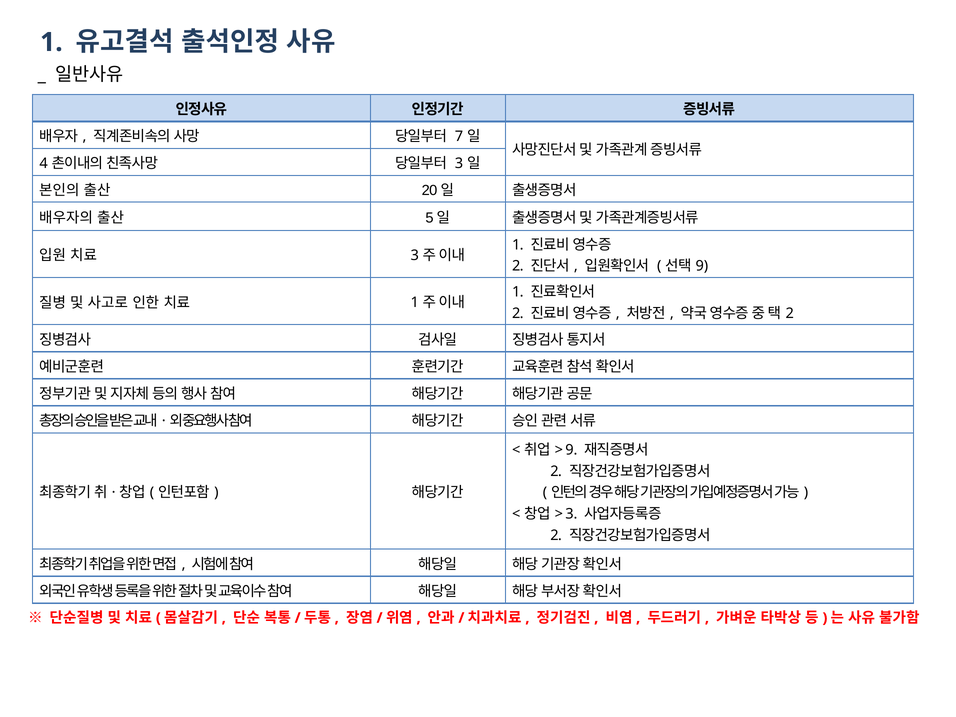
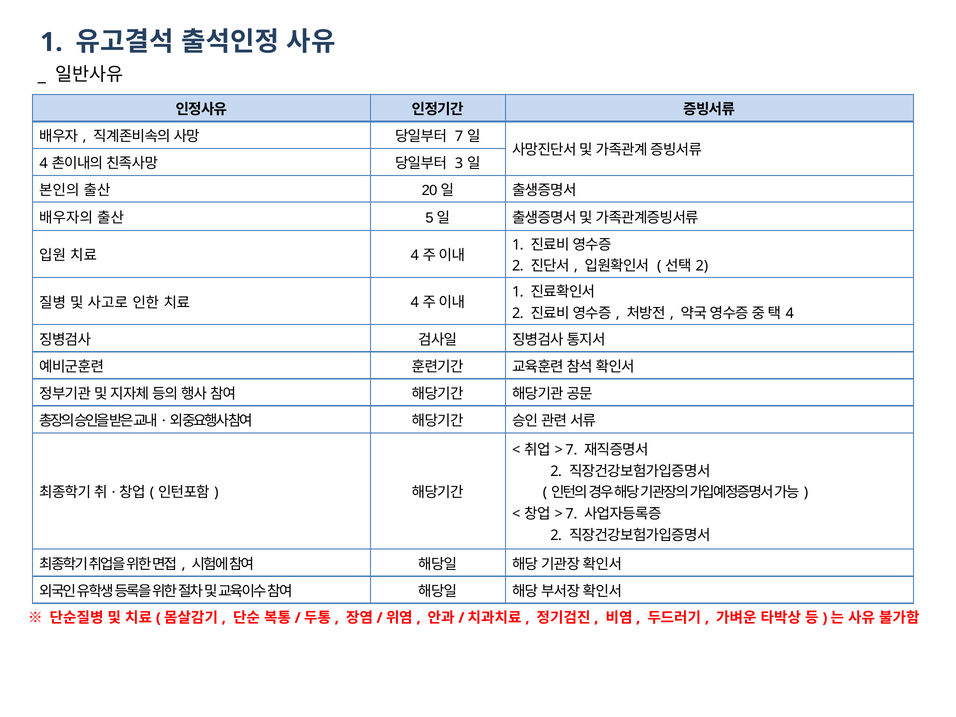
3 at (415, 255): 3 -> 4
9 at (702, 266): 9 -> 2
1 at (415, 303): 1 -> 4
2 at (790, 313): 2 -> 4
9 at (571, 450): 9 -> 7
3 at (571, 514): 3 -> 7
